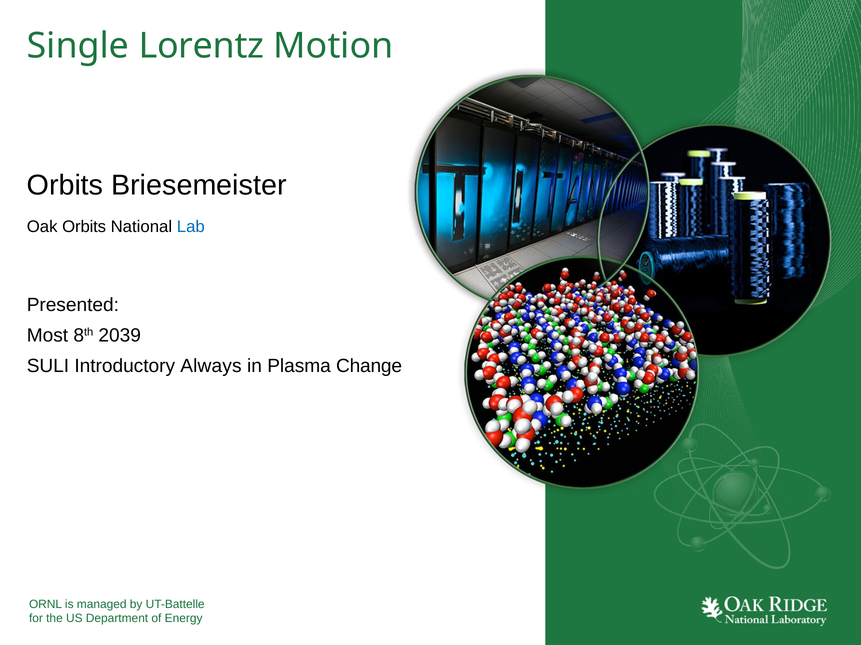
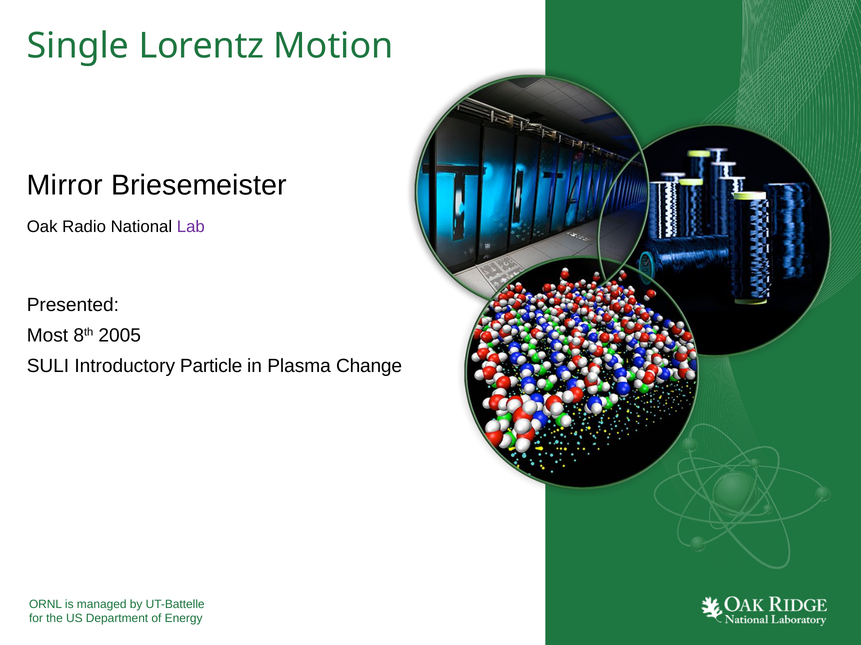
Orbits at (65, 186): Orbits -> Mirror
Oak Orbits: Orbits -> Radio
Lab colour: blue -> purple
2039: 2039 -> 2005
Always: Always -> Particle
